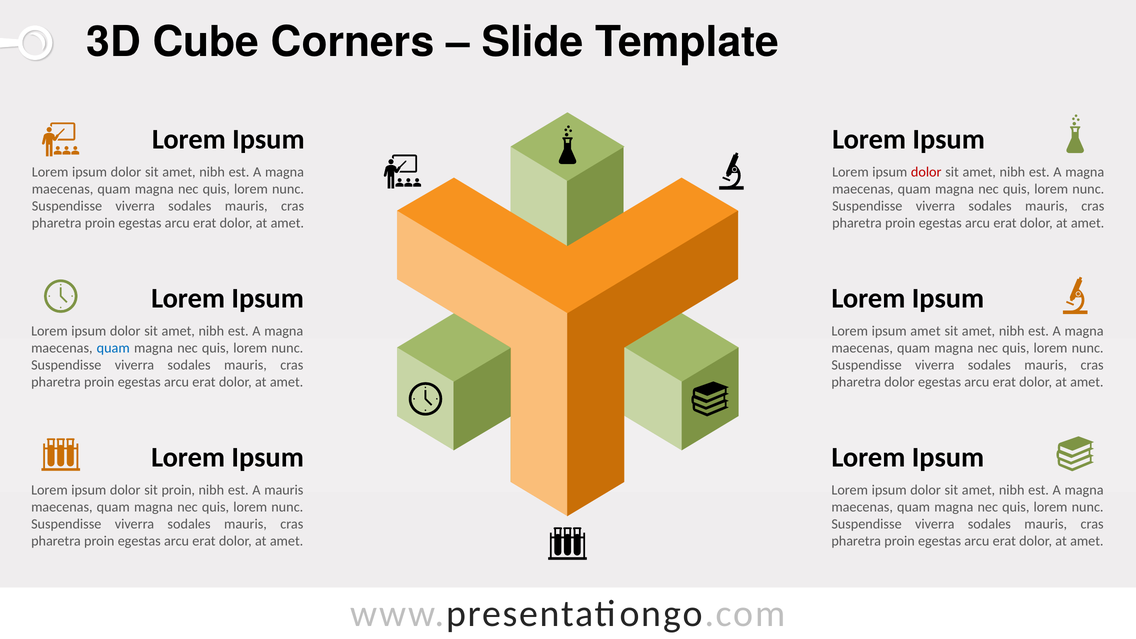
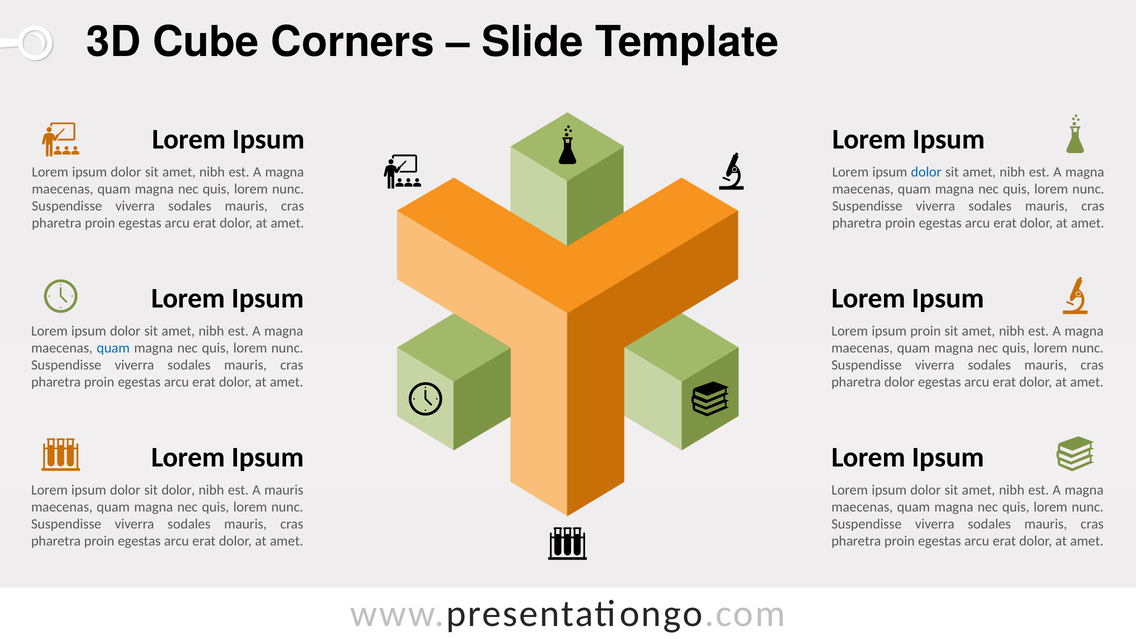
dolor at (926, 172) colour: red -> blue
ipsum amet: amet -> proin
sit proin: proin -> dolor
